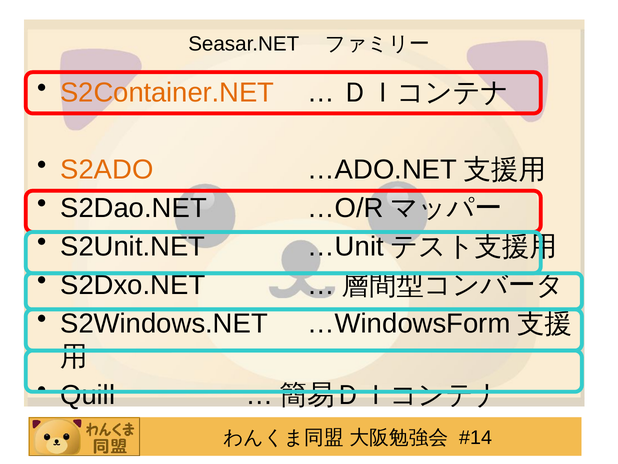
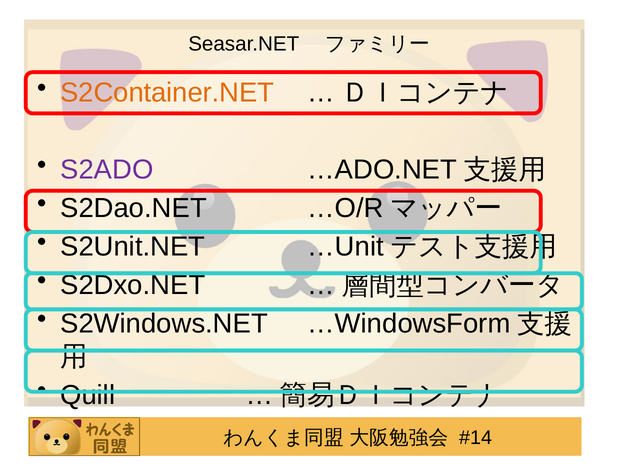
S2ADO colour: orange -> purple
